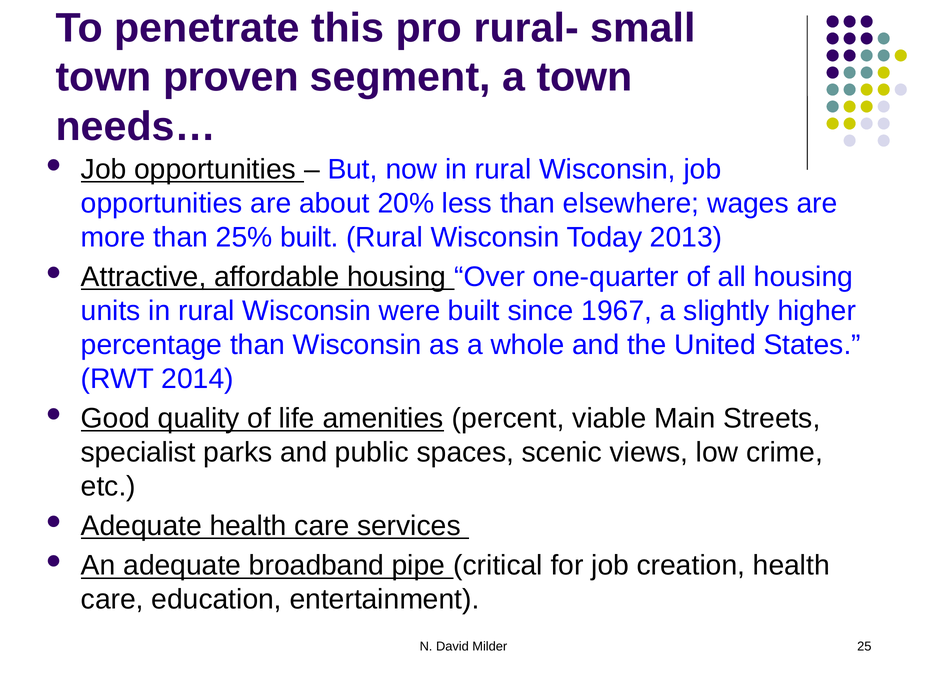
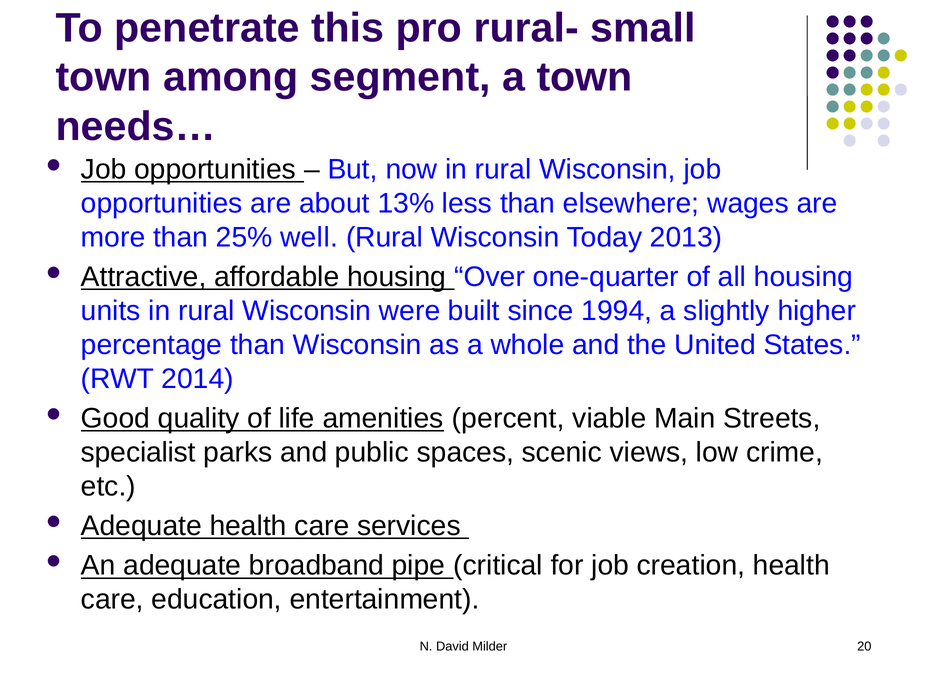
proven: proven -> among
20%: 20% -> 13%
25% built: built -> well
1967: 1967 -> 1994
25: 25 -> 20
